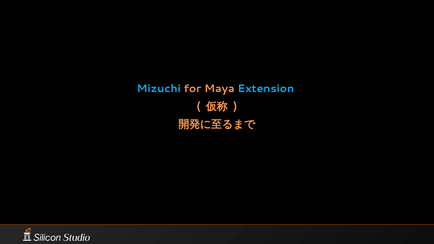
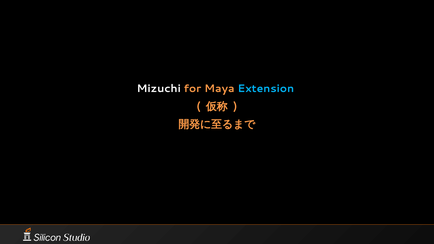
Mizuchi colour: light blue -> white
